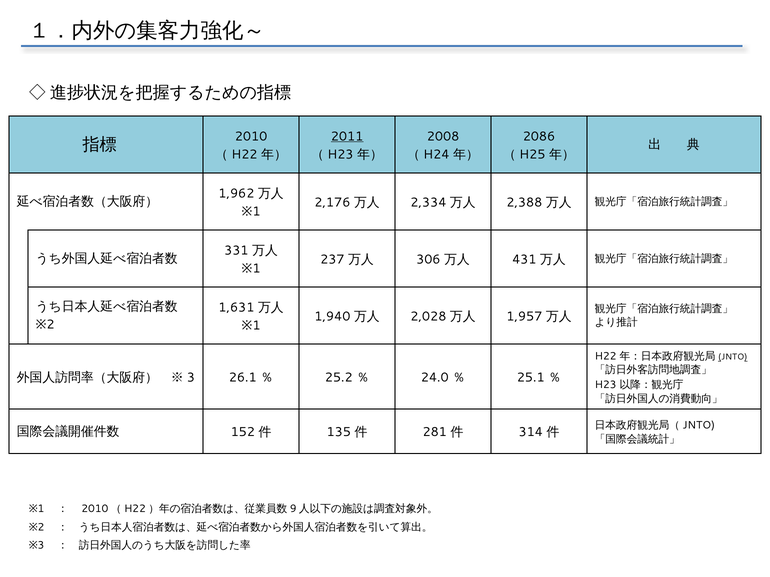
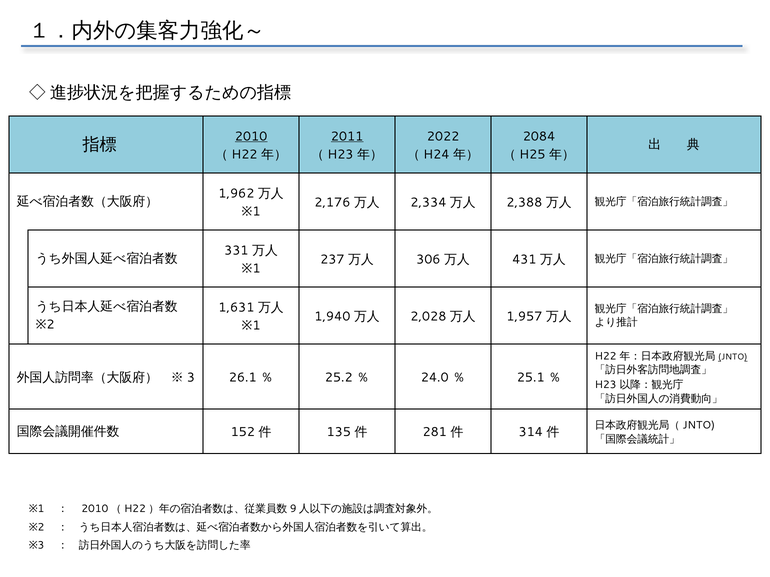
2010 underline: none -> present
2008: 2008 -> 2022
2086: 2086 -> 2084
